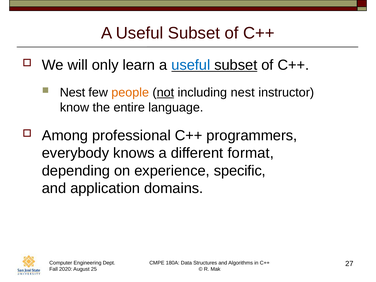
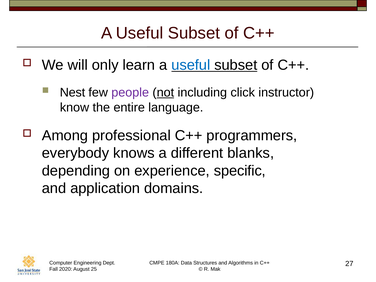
people colour: orange -> purple
including nest: nest -> click
format: format -> blanks
